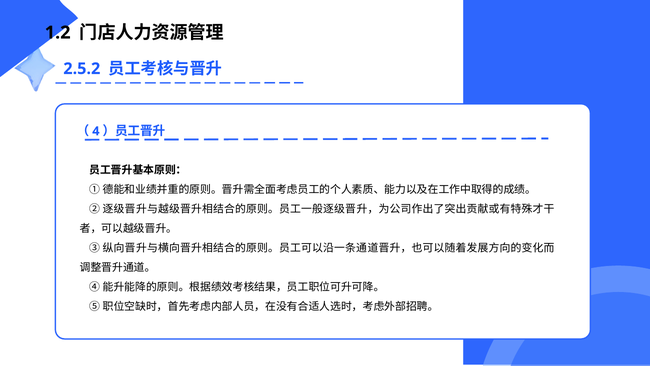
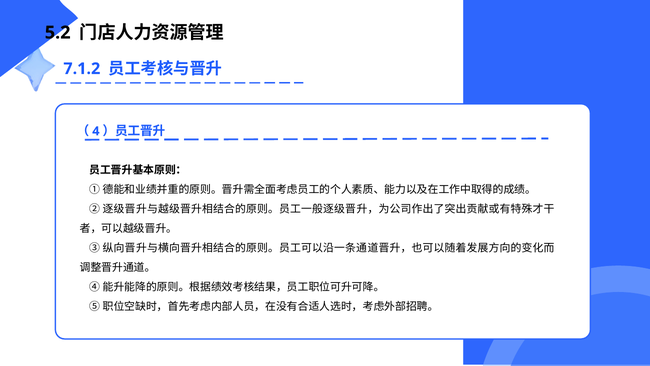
1.2: 1.2 -> 5.2
2.5.2: 2.5.2 -> 7.1.2
